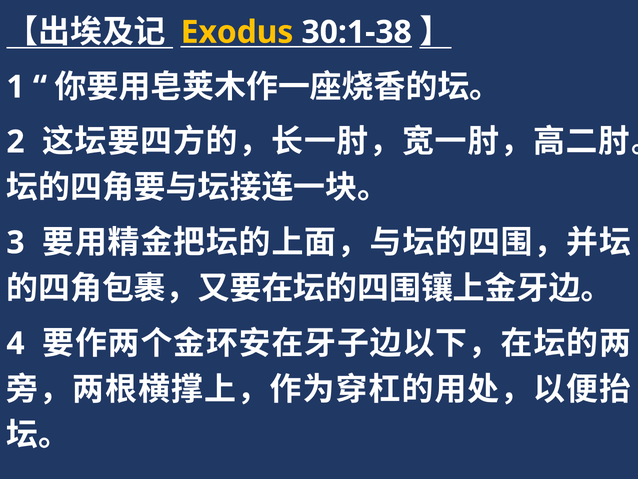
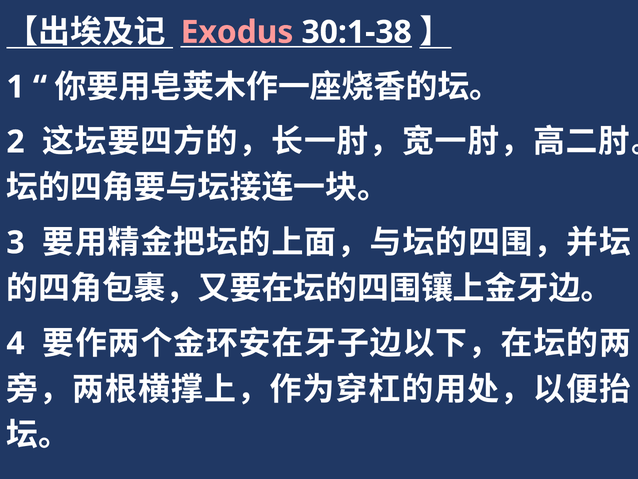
Exodus colour: yellow -> pink
